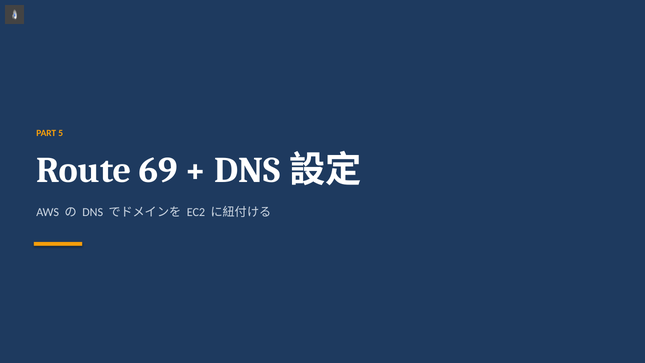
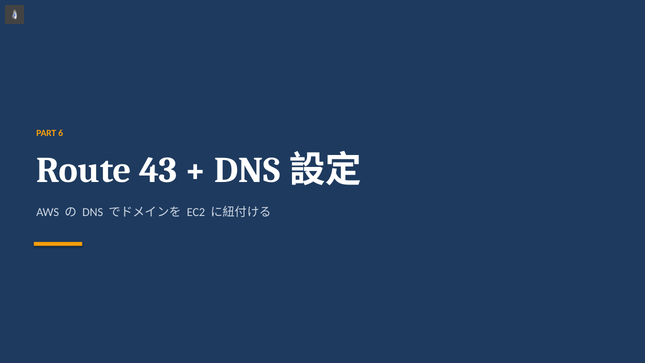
5: 5 -> 6
69: 69 -> 43
